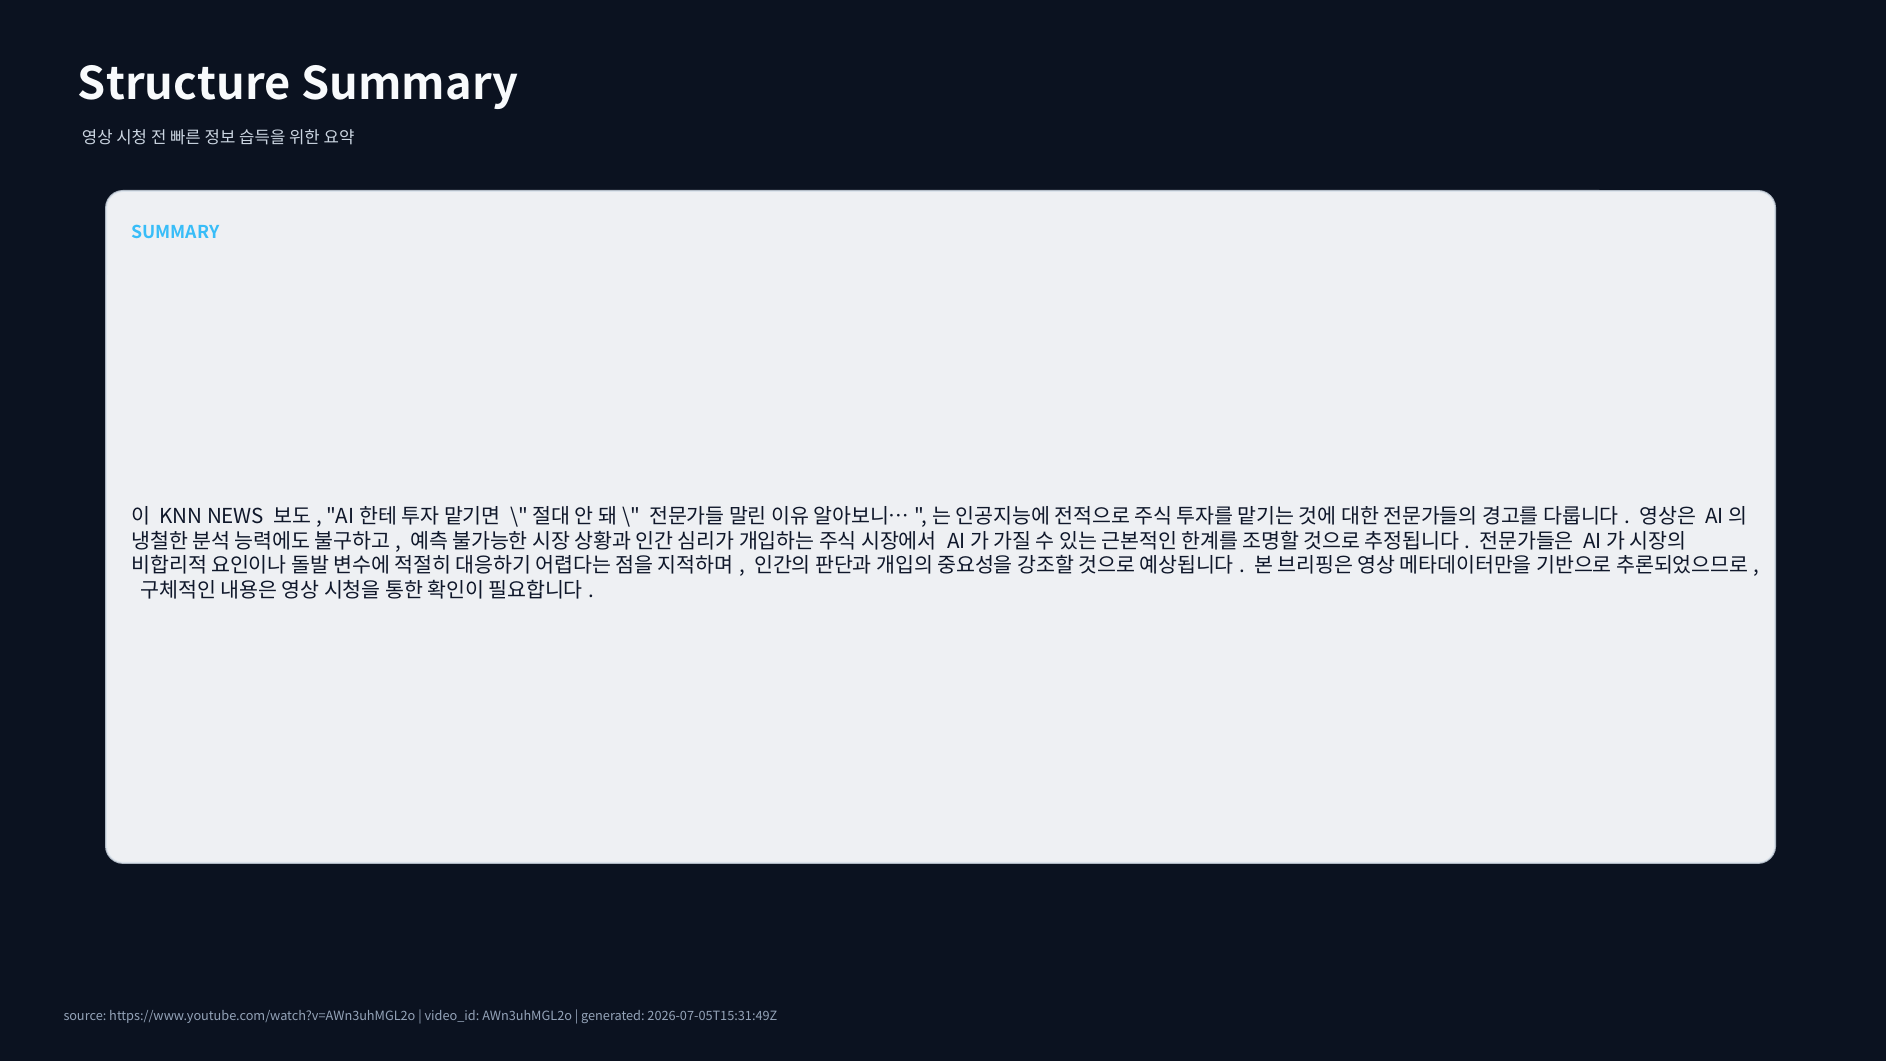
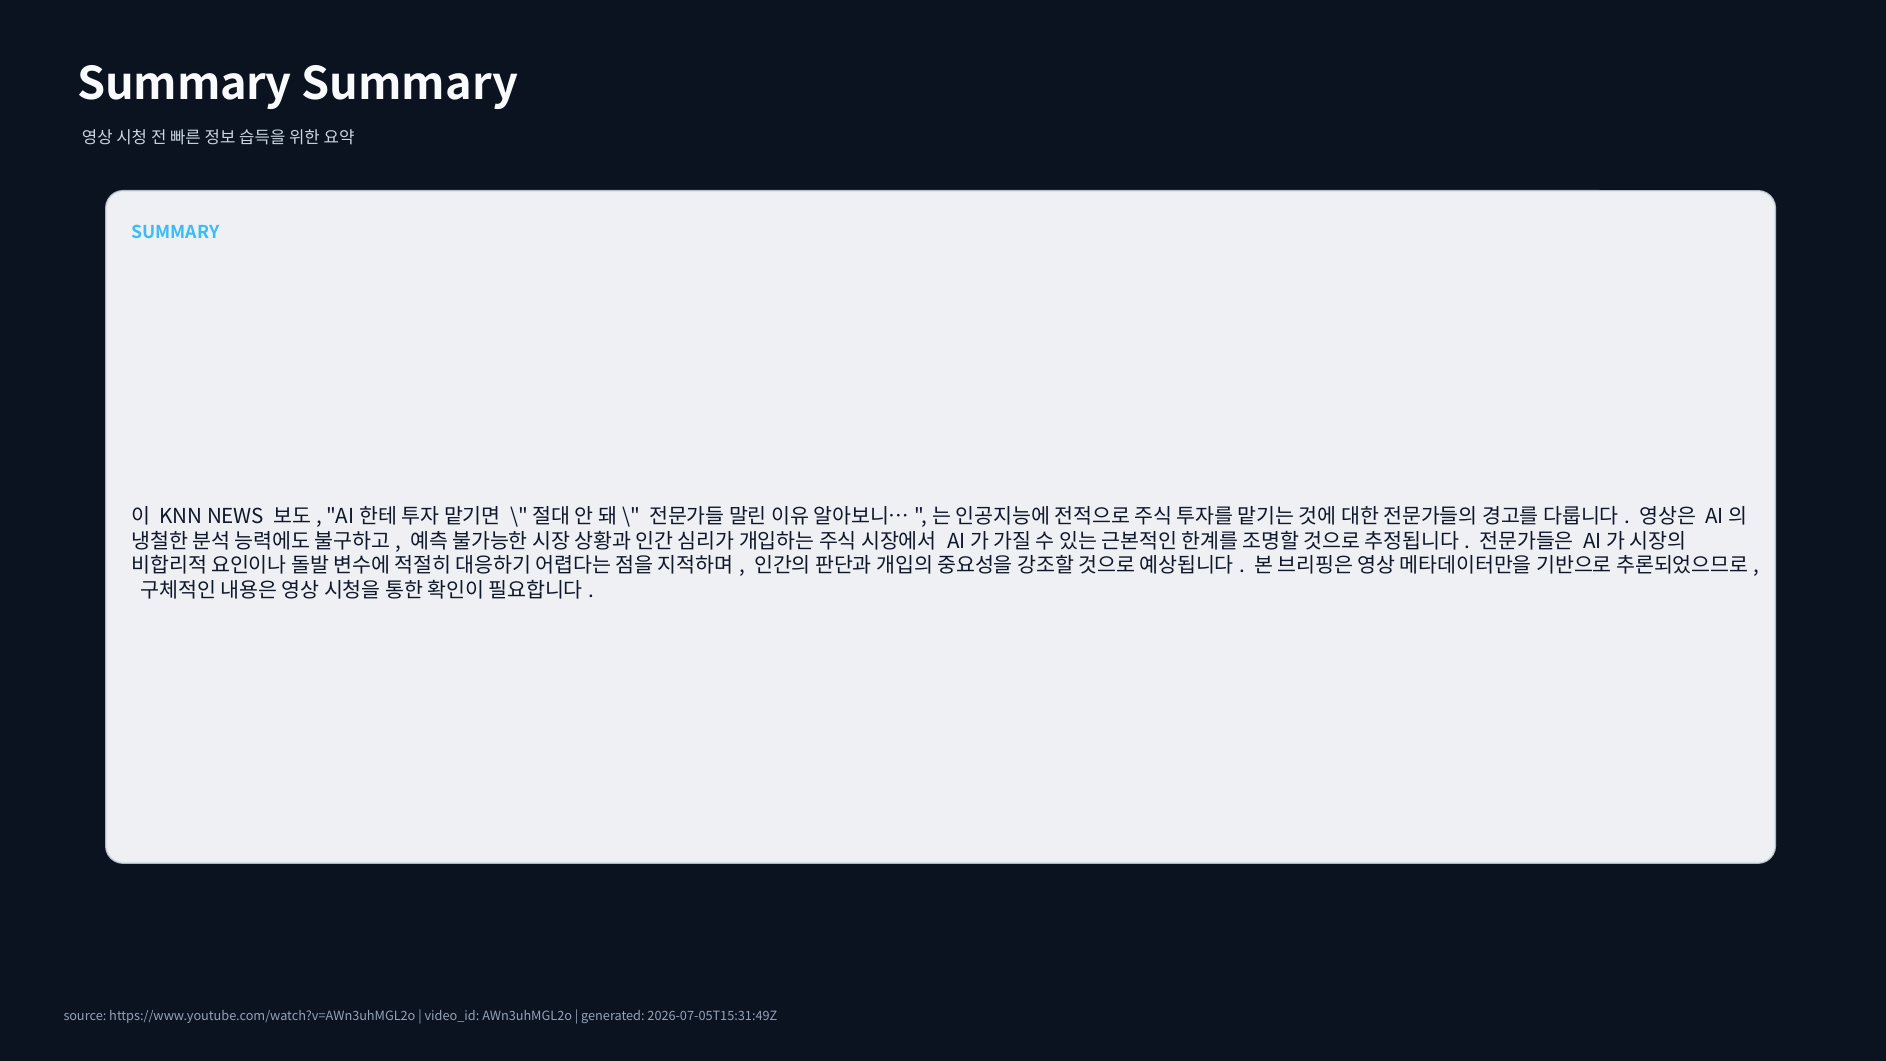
Structure at (184, 84): Structure -> Summary
